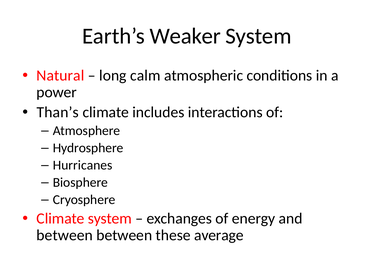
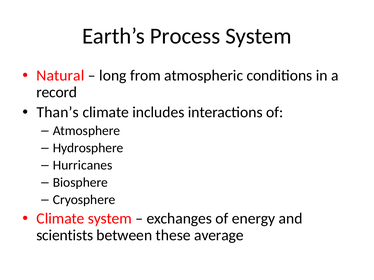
Weaker: Weaker -> Process
calm: calm -> from
power: power -> record
between at (65, 236): between -> scientists
